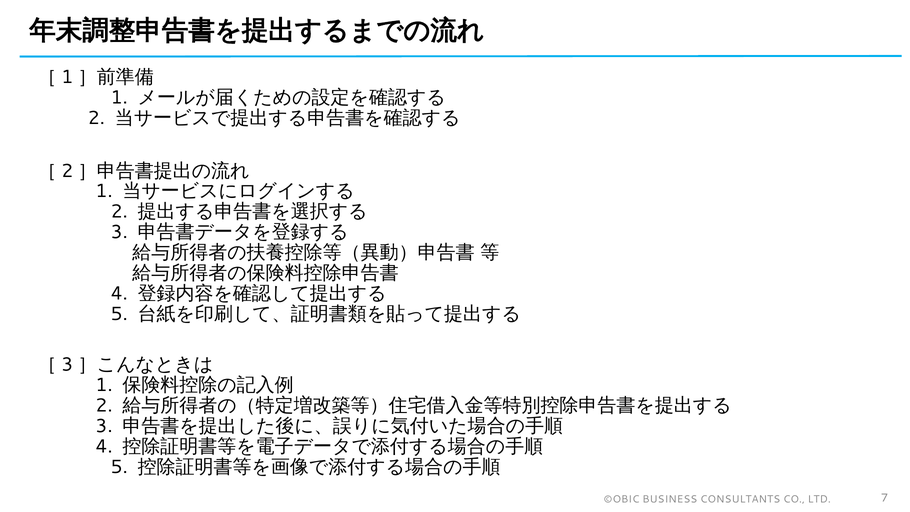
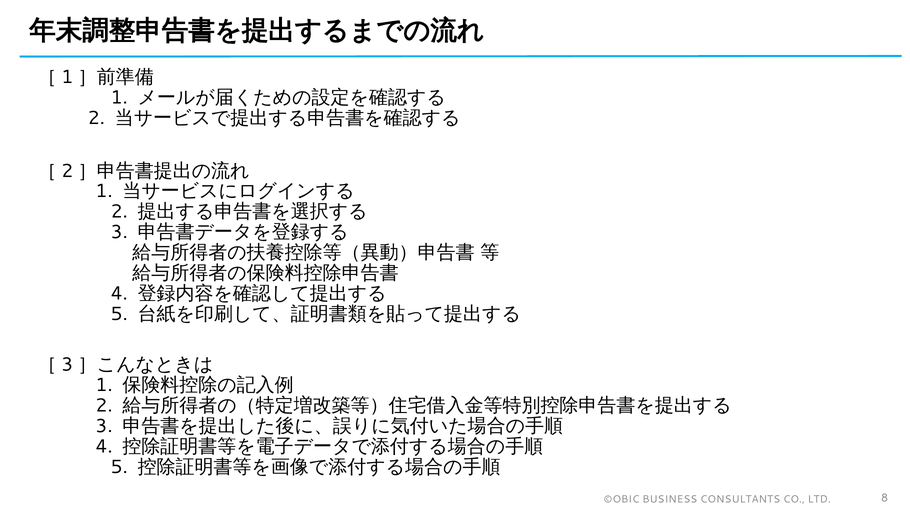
7: 7 -> 8
